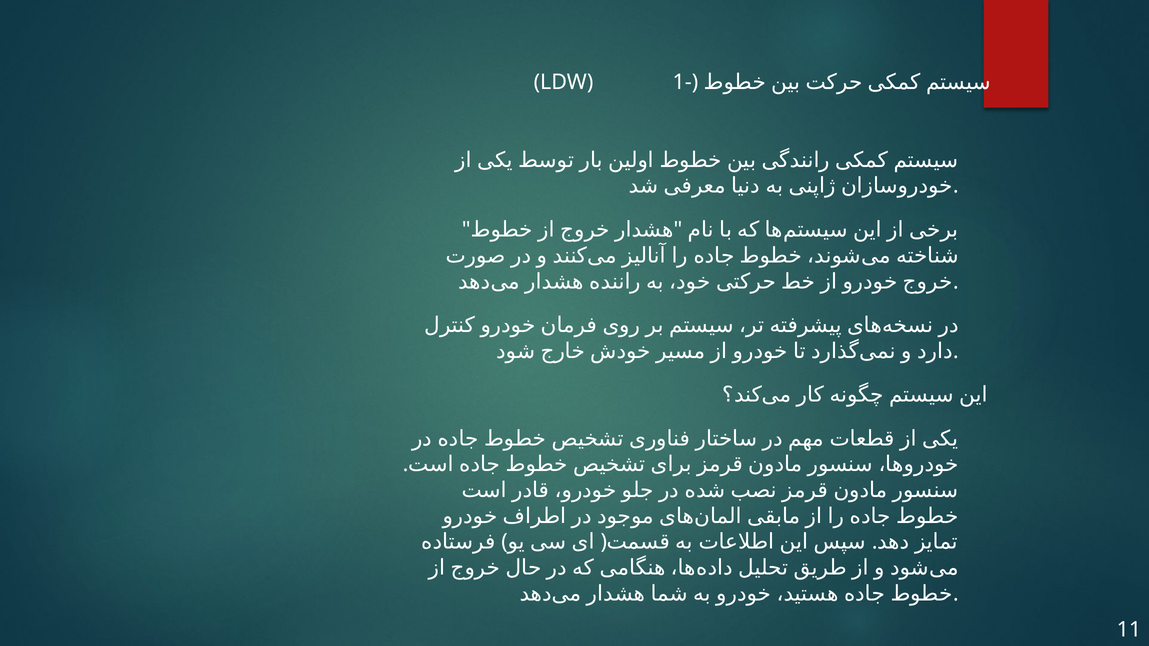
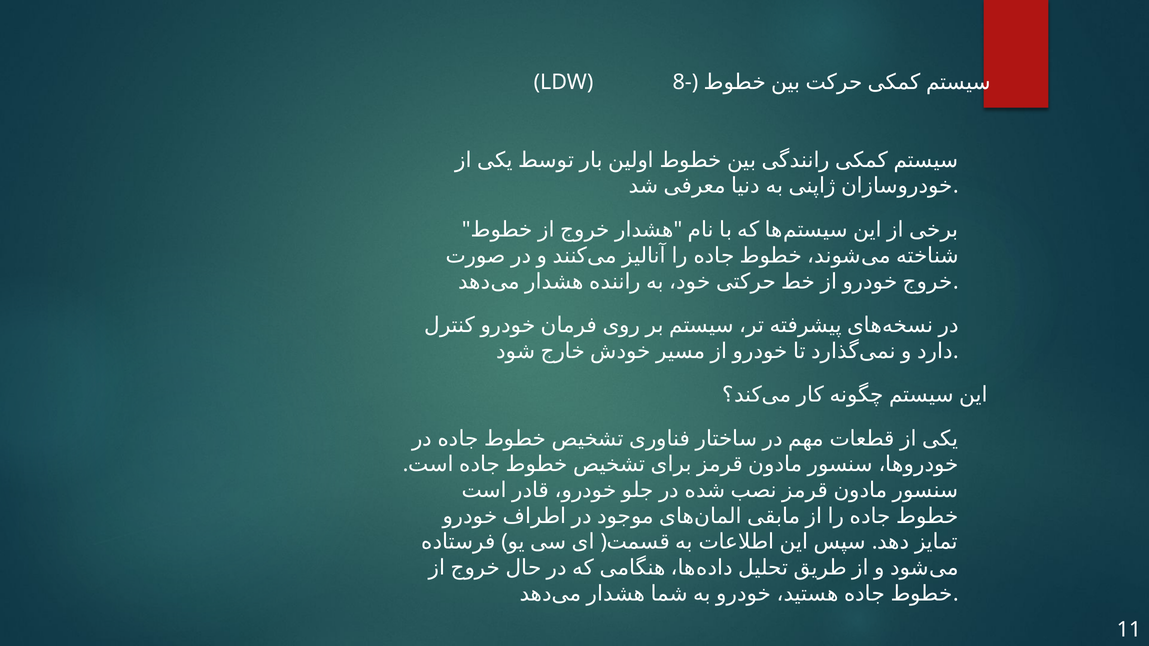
1-: 1- -> 8-
